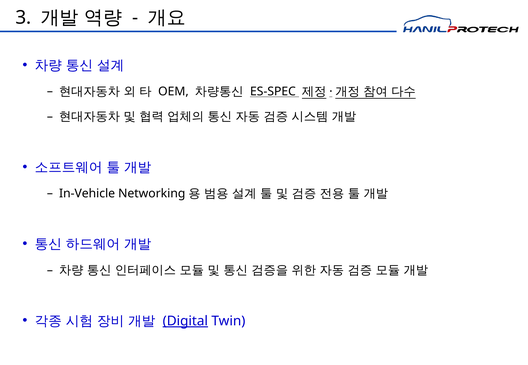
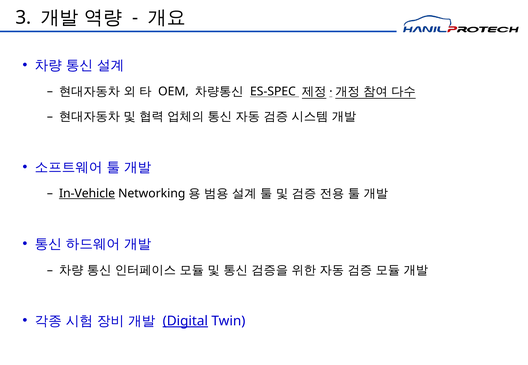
In-Vehicle underline: none -> present
